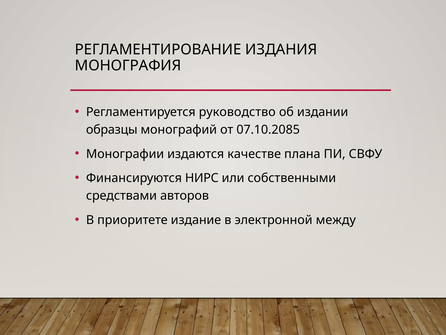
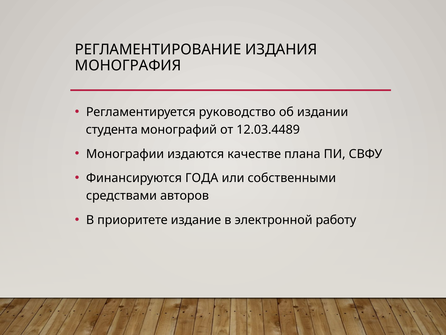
образцы: образцы -> студента
07.10.2085: 07.10.2085 -> 12.03.4489
НИРС: НИРС -> ГОДА
между: между -> работу
